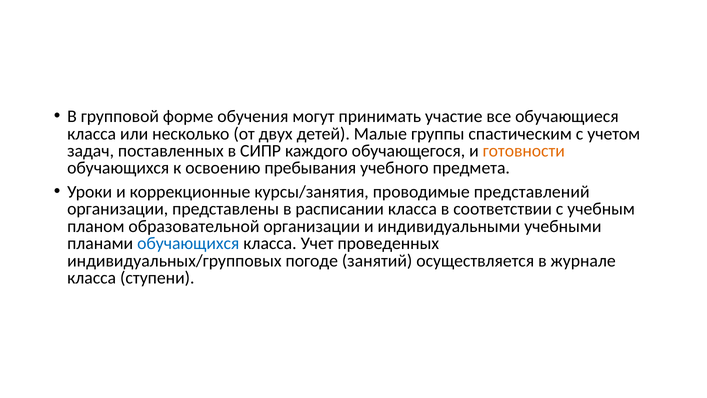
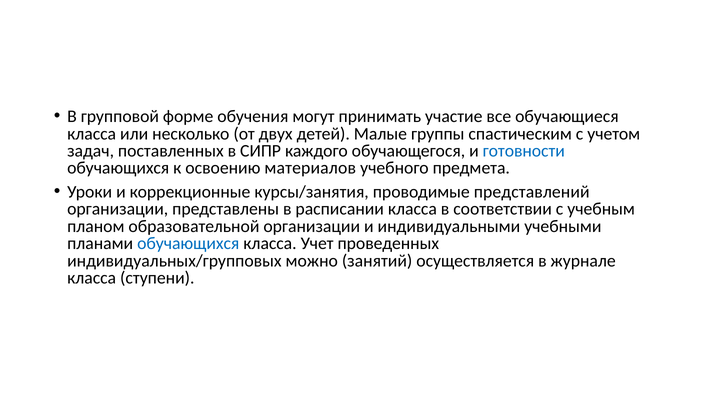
готовности colour: orange -> blue
пребывания: пребывания -> материалов
погоде: погоде -> можно
